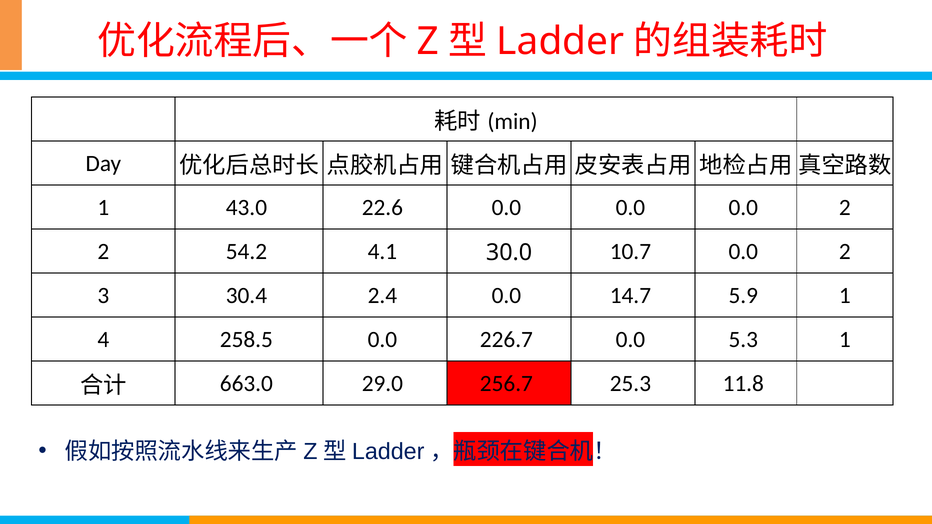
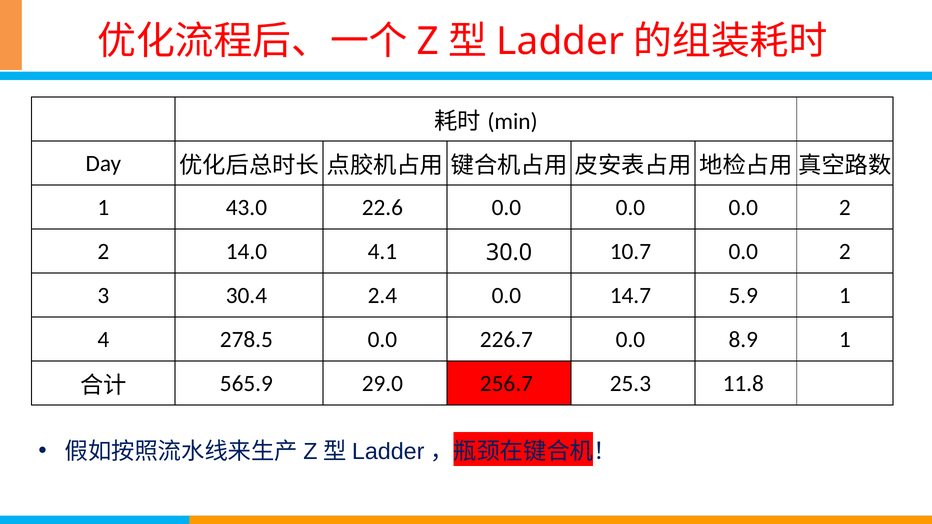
54.2: 54.2 -> 14.0
258.5: 258.5 -> 278.5
5.3: 5.3 -> 8.9
663.0: 663.0 -> 565.9
